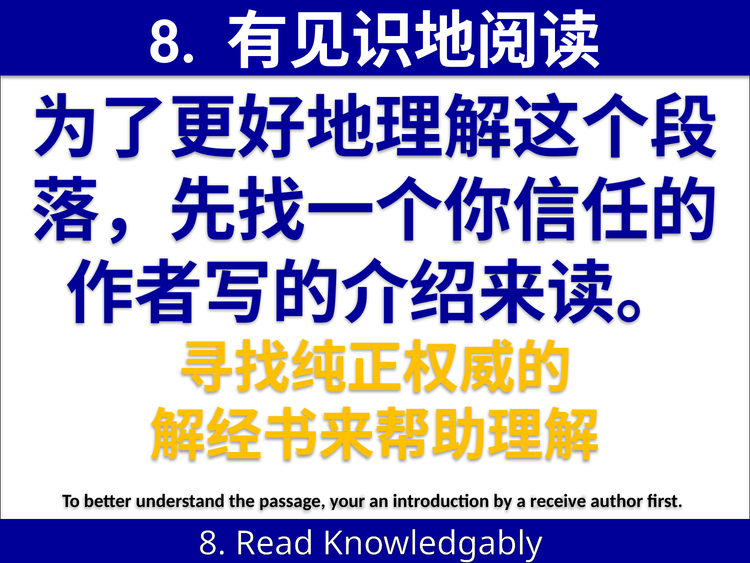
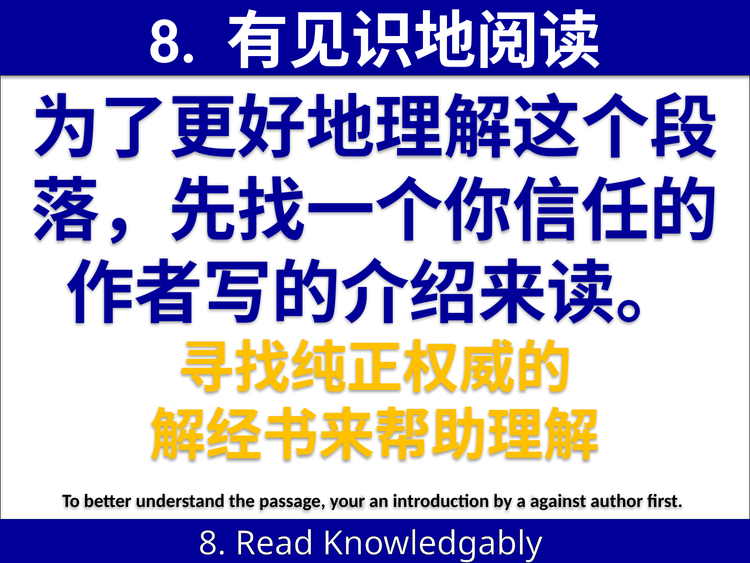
receive: receive -> against
